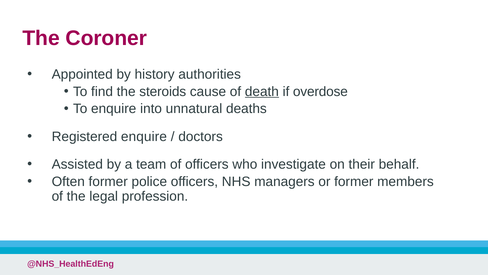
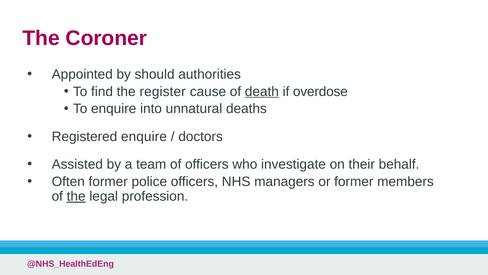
history: history -> should
steroids: steroids -> register
the at (76, 196) underline: none -> present
